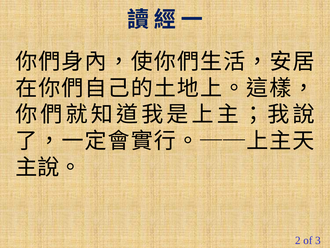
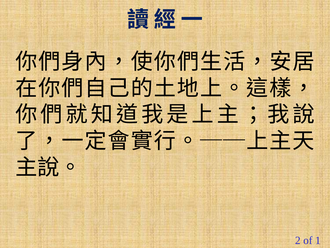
3: 3 -> 1
